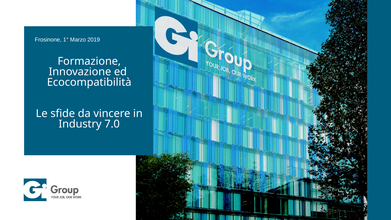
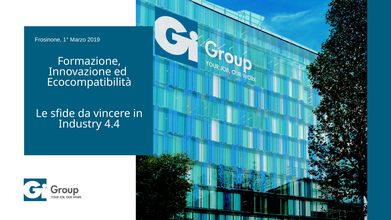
7.0: 7.0 -> 4.4
